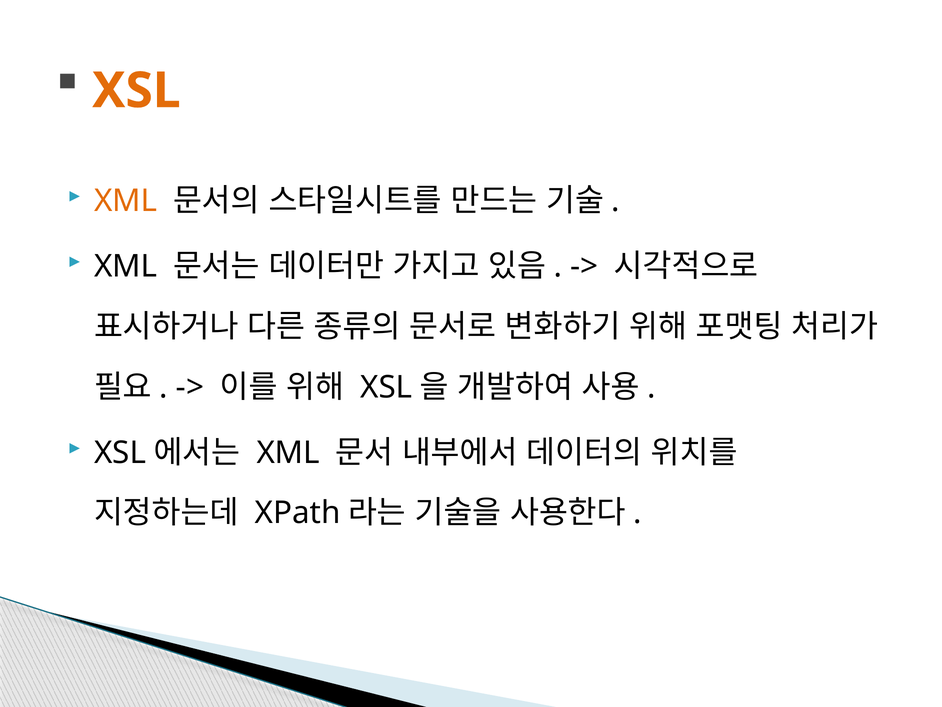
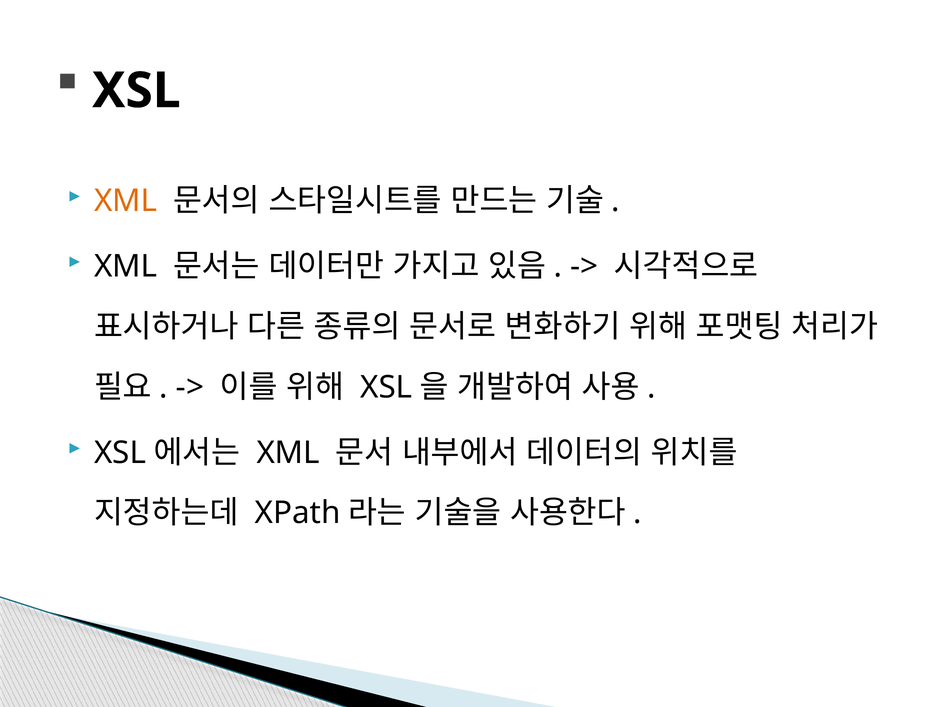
XSL at (136, 91) colour: orange -> black
